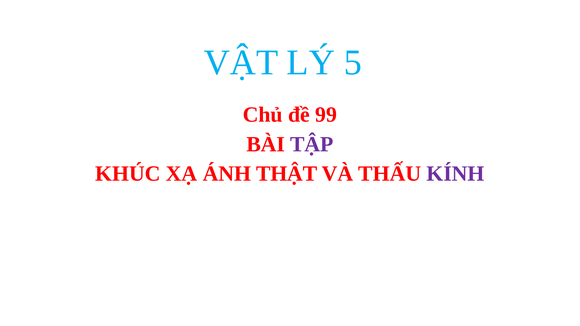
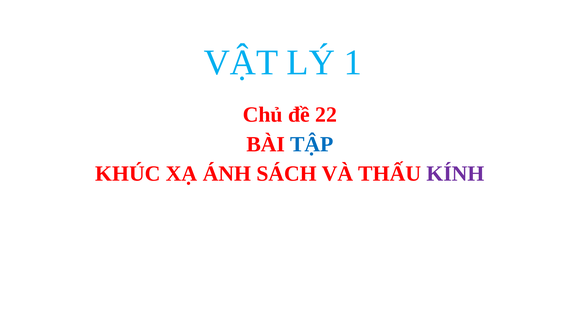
5: 5 -> 1
99: 99 -> 22
TẬP colour: purple -> blue
THẬT: THẬT -> SÁCH
